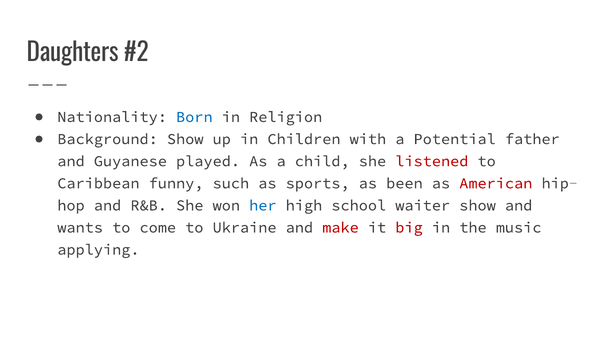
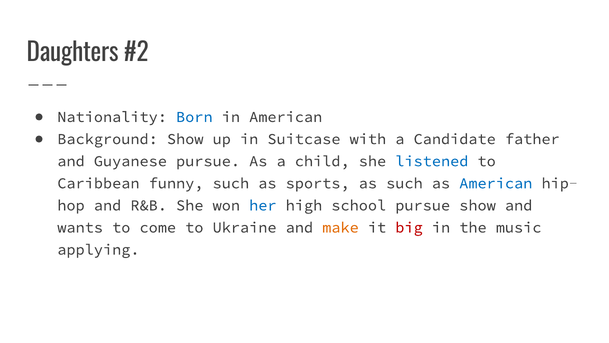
in Religion: Religion -> American
Children: Children -> Suitcase
Potential: Potential -> Candidate
Guyanese played: played -> pursue
listened colour: red -> blue
as been: been -> such
American at (496, 183) colour: red -> blue
school waiter: waiter -> pursue
make colour: red -> orange
